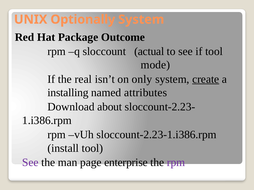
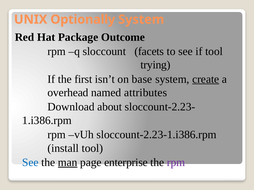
actual: actual -> facets
mode: mode -> trying
real: real -> first
only: only -> base
installing: installing -> overhead
See at (30, 163) colour: purple -> blue
man underline: none -> present
